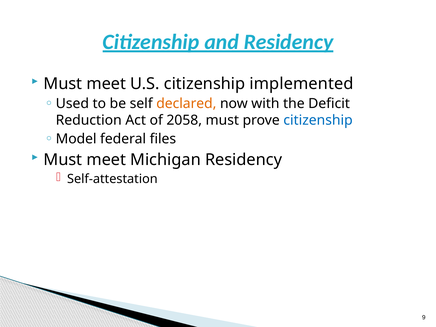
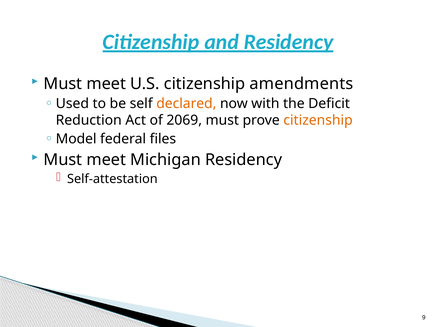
implemented: implemented -> amendments
2058: 2058 -> 2069
citizenship at (318, 120) colour: blue -> orange
